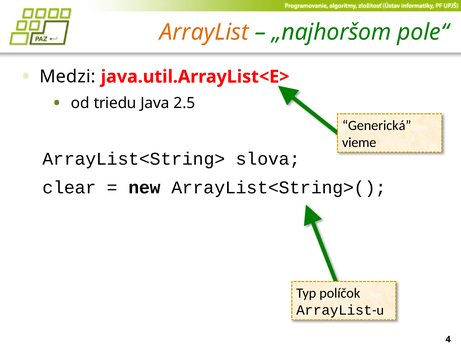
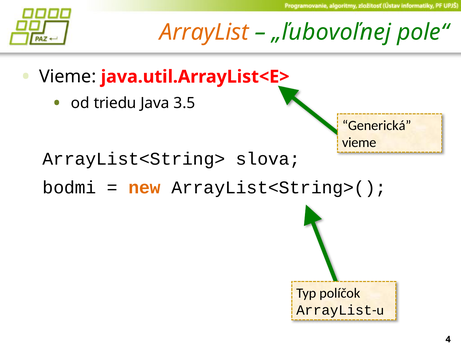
„najhoršom: „najhoršom -> „ľubovoľnej
Medzi at (68, 77): Medzi -> Vieme
2.5: 2.5 -> 3.5
clear: clear -> bodmi
new colour: black -> orange
